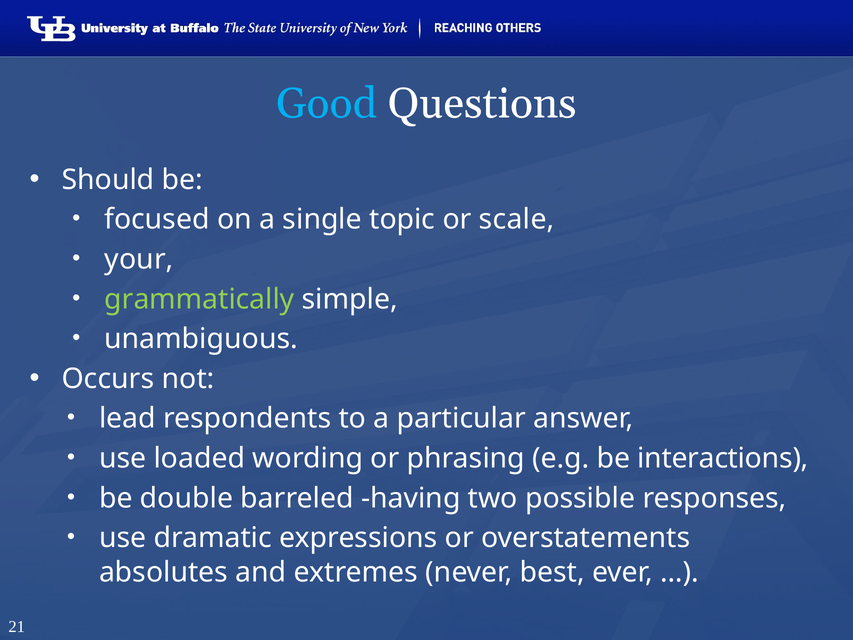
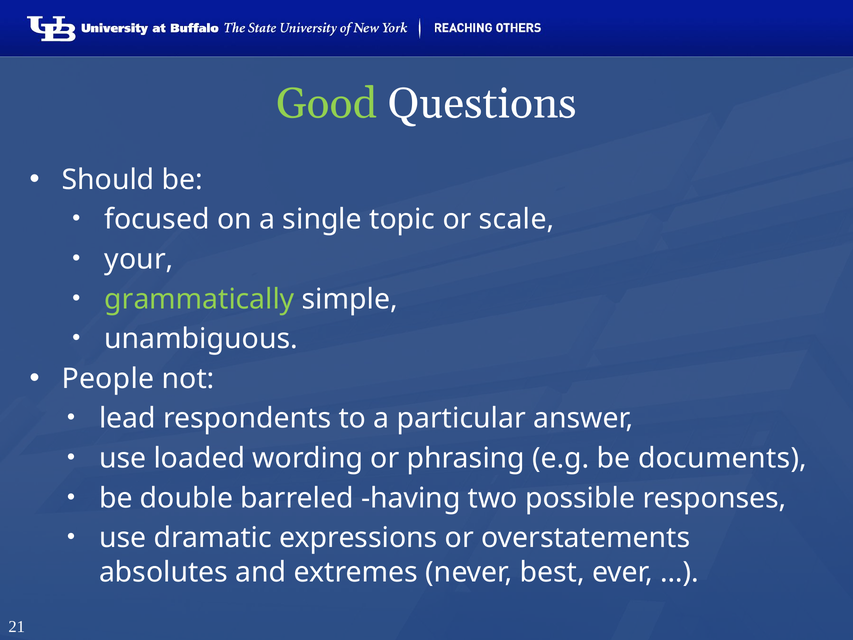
Good colour: light blue -> light green
Occurs: Occurs -> People
interactions: interactions -> documents
